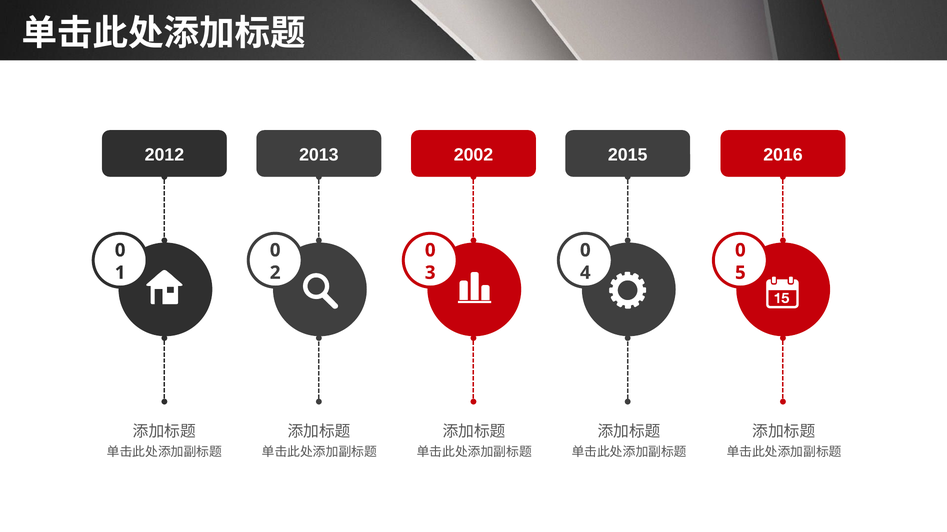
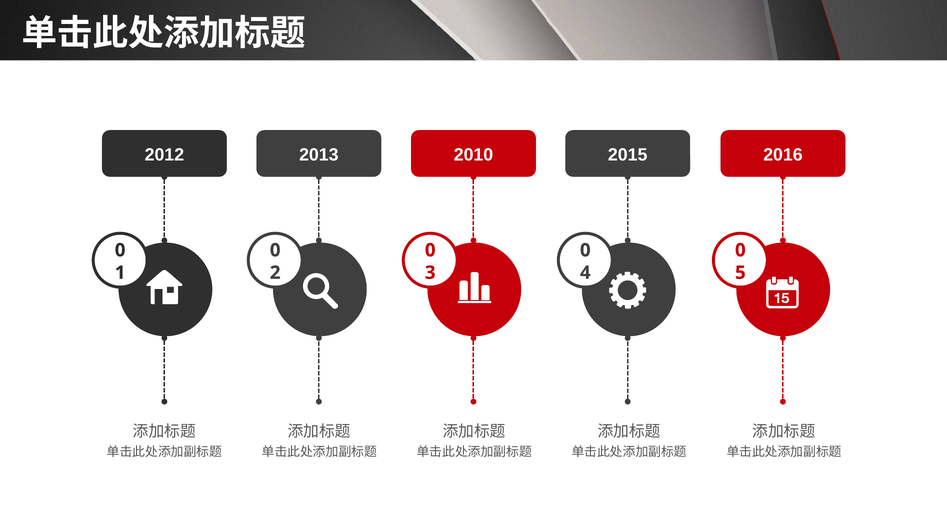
2002: 2002 -> 2010
